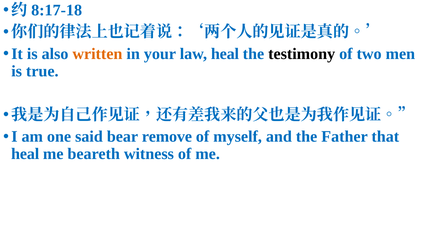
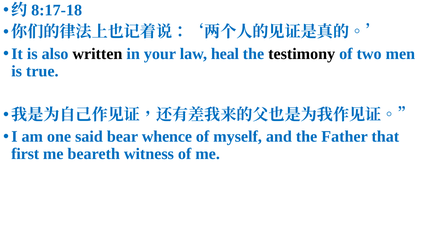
written colour: orange -> black
remove: remove -> whence
heal at (25, 154): heal -> first
